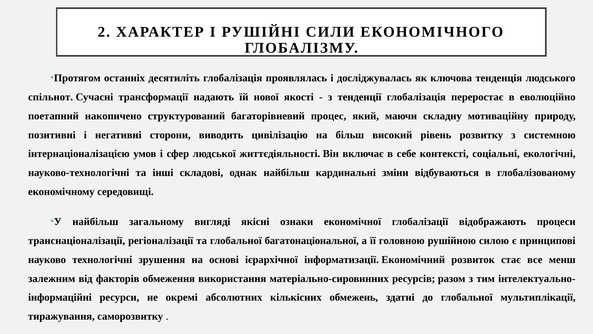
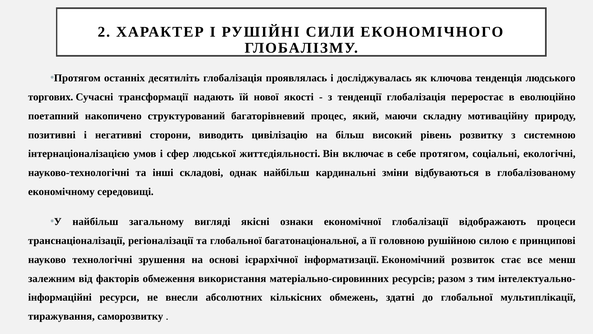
спільнот: спільнот -> торгових
себе контексті: контексті -> протягом
окремі: окремі -> внесли
